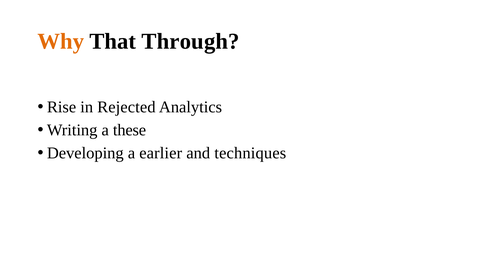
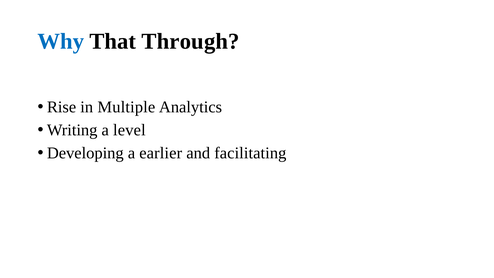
Why colour: orange -> blue
Rejected: Rejected -> Multiple
these: these -> level
techniques: techniques -> facilitating
